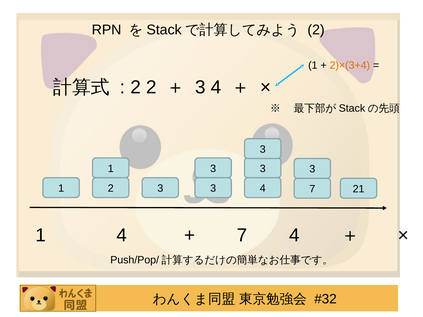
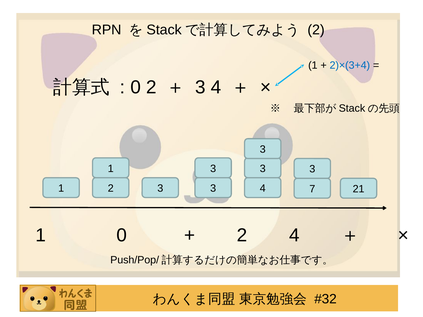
2)×(3+4 colour: orange -> blue
2 at (136, 87): 2 -> 0
1 4: 4 -> 0
7 at (242, 235): 7 -> 2
